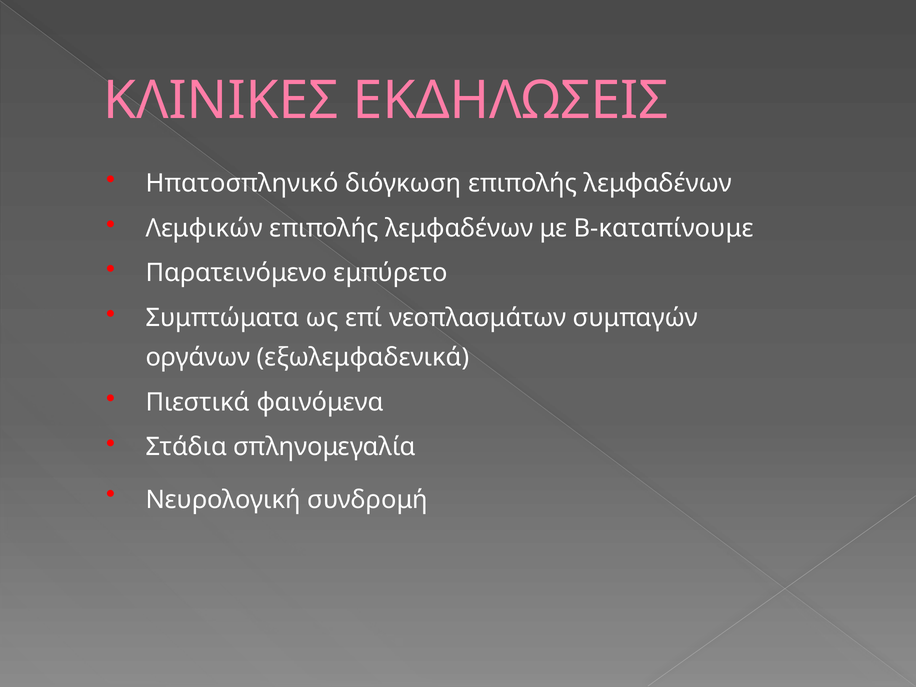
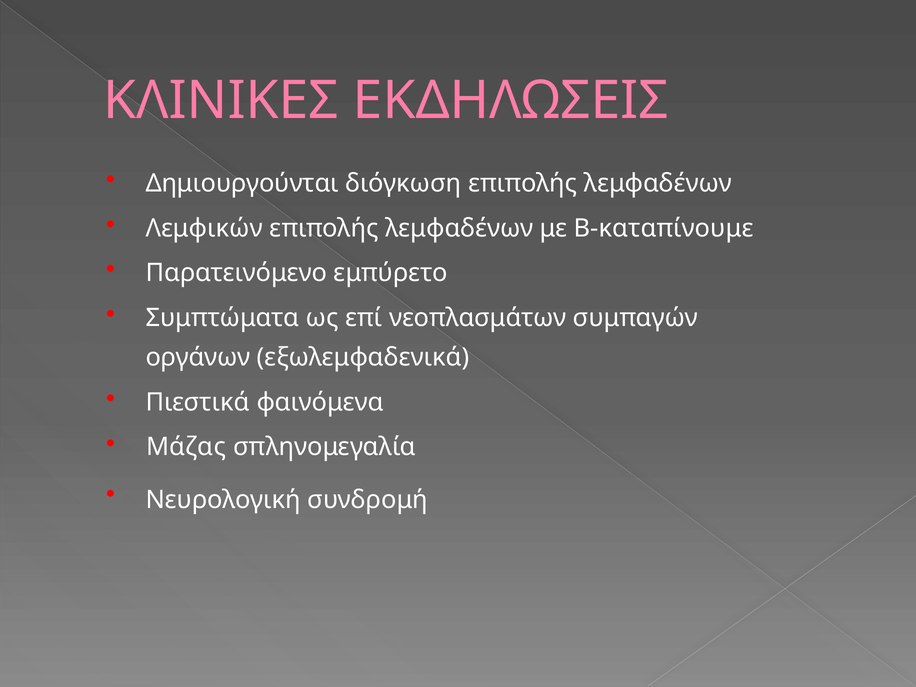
Ηπατοσπληνικό: Ηπατοσπληνικό -> Δημιουργούνται
Στάδια: Στάδια -> Μάζας
